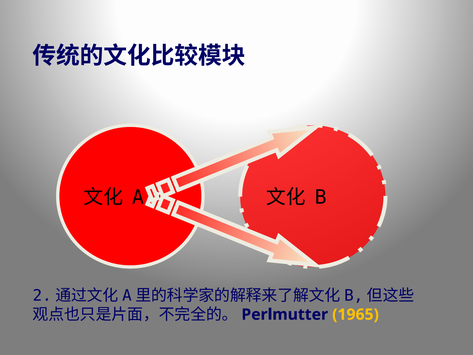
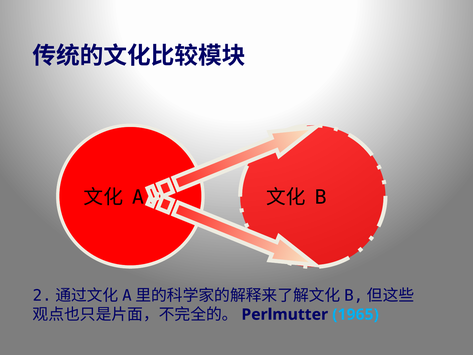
1965 colour: yellow -> light blue
